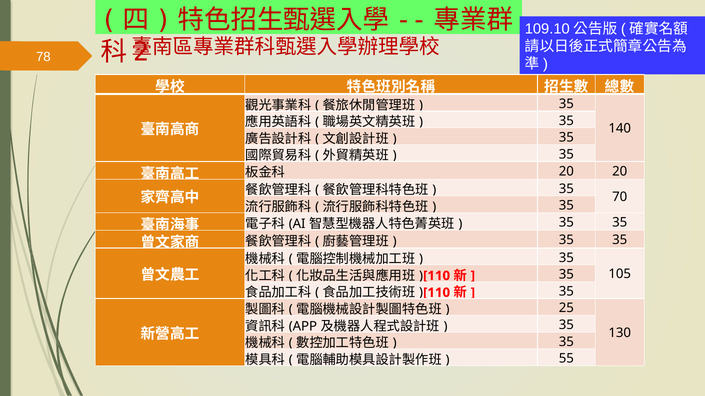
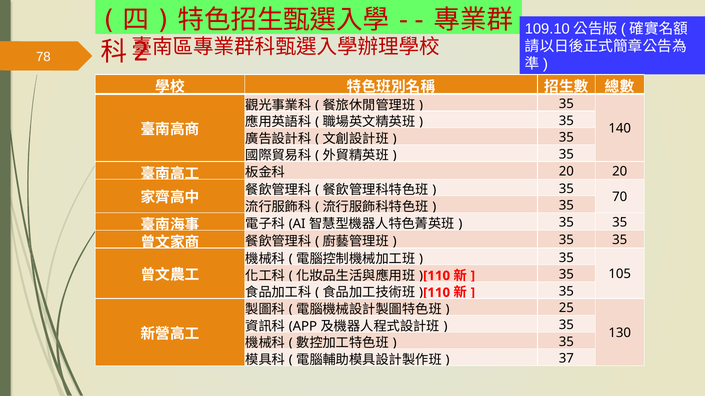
55: 55 -> 37
